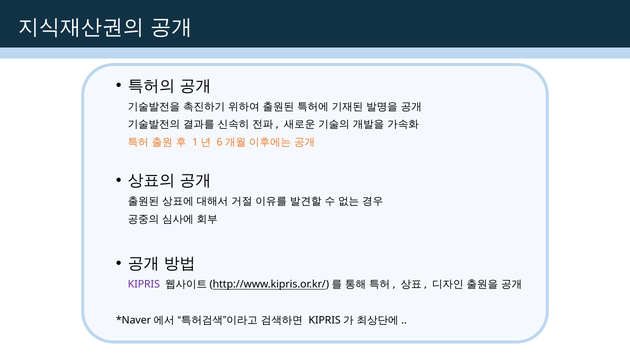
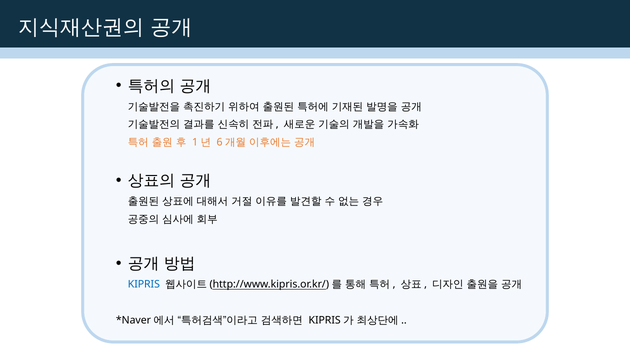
KIPRIS colour: purple -> blue
